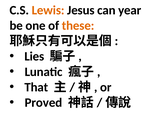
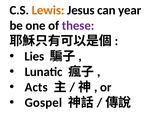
these colour: orange -> purple
That: That -> Acts
Proved: Proved -> Gospel
